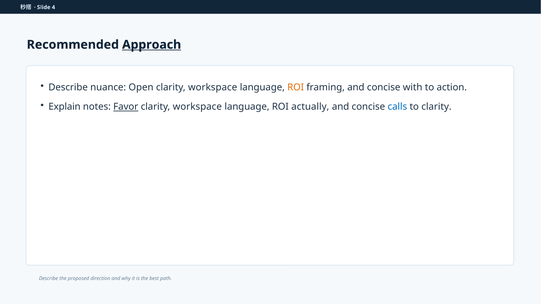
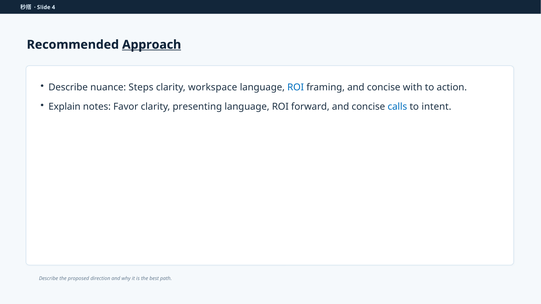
Open: Open -> Steps
ROI at (296, 88) colour: orange -> blue
Favor underline: present -> none
workspace at (197, 107): workspace -> presenting
actually: actually -> forward
to clarity: clarity -> intent
